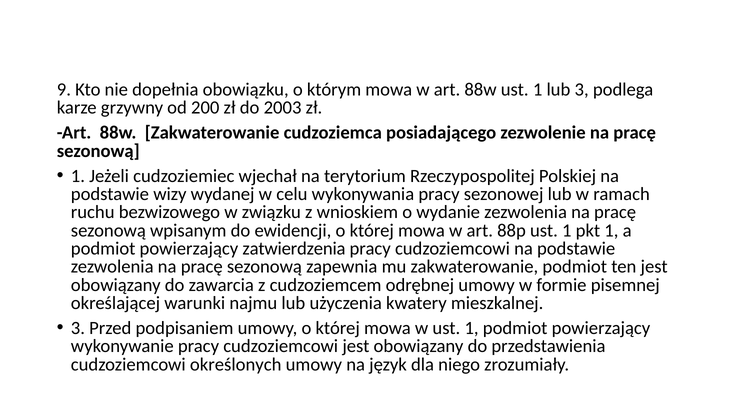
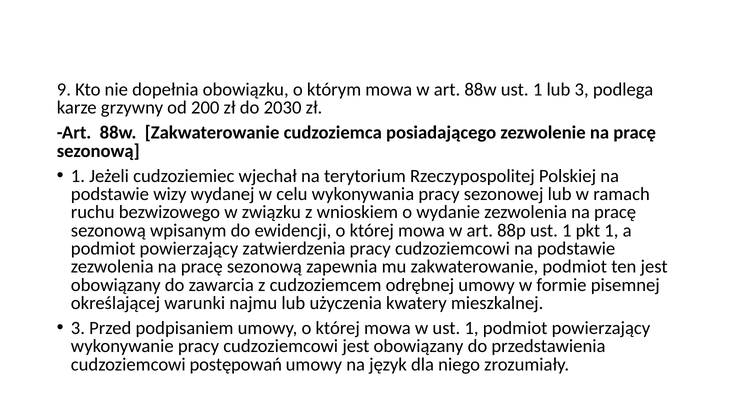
2003: 2003 -> 2030
określonych: określonych -> postępowań
